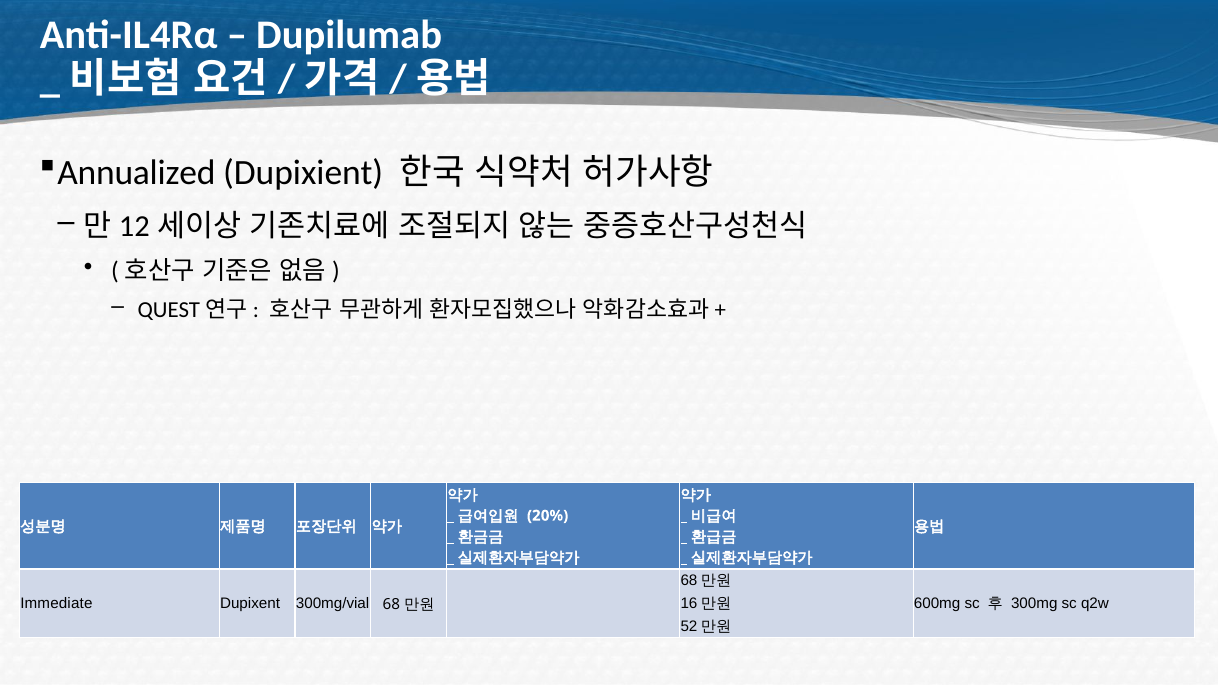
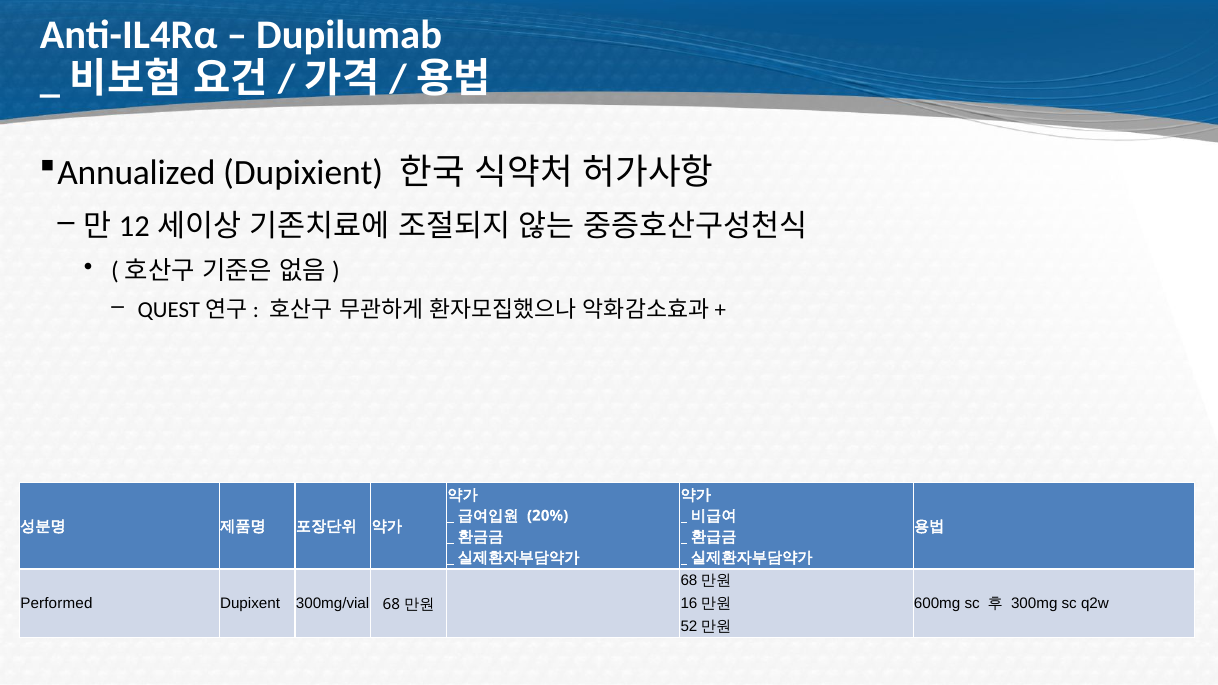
Immediate: Immediate -> Performed
